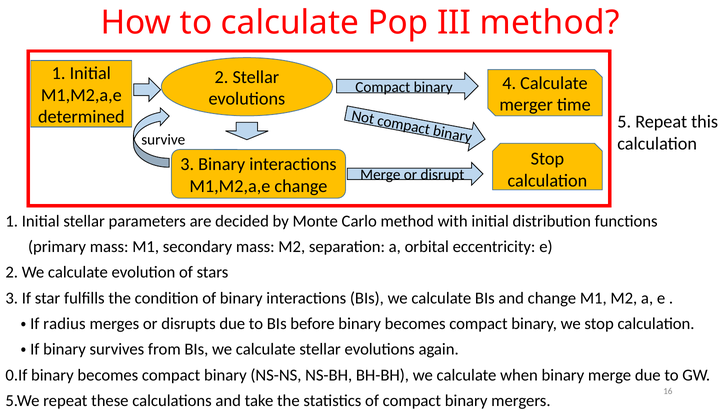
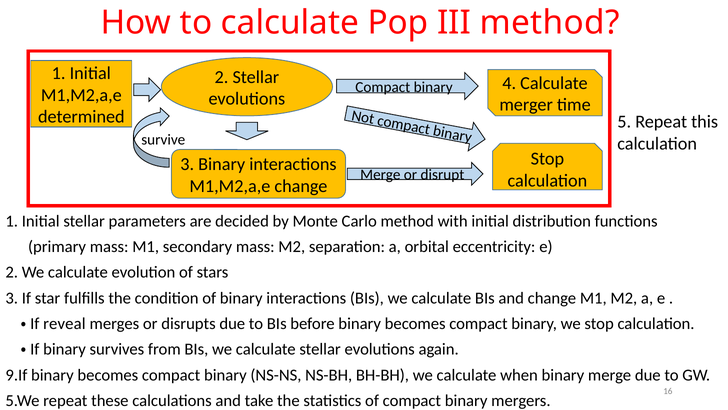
radius: radius -> reveal
0.If: 0.If -> 9.If
